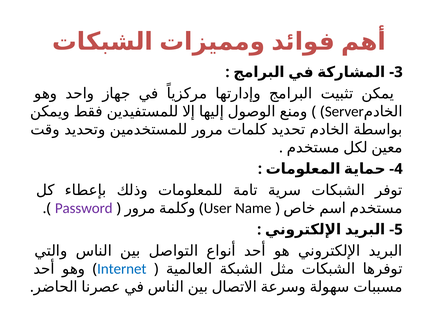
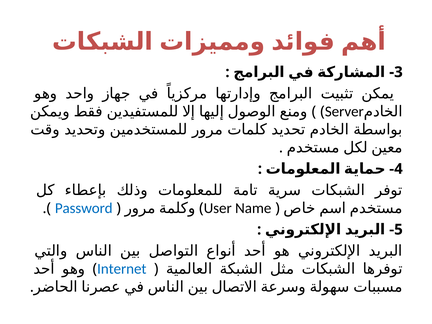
Password colour: purple -> blue
